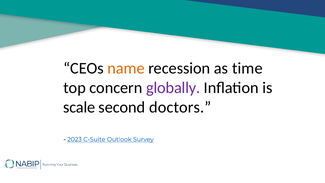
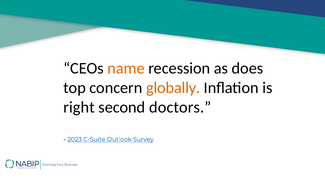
time: time -> does
globally colour: purple -> orange
scale: scale -> right
